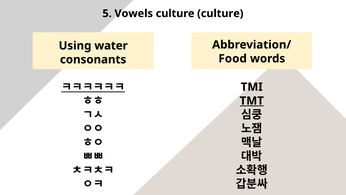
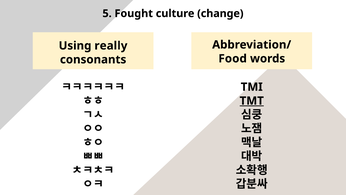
Vowels: Vowels -> Fought
culture culture: culture -> change
water: water -> really
ㅋㅋㅋㅋㅋㅋ underline: present -> none
